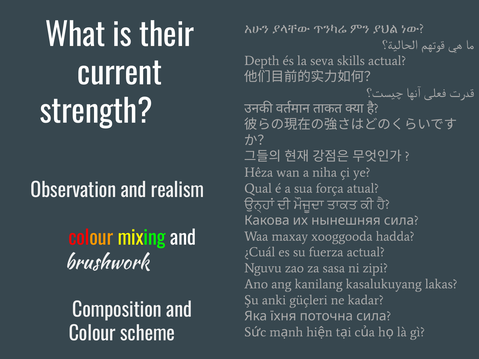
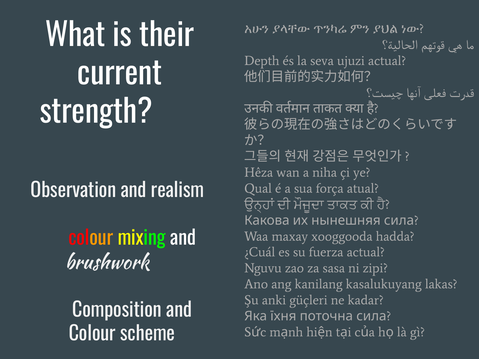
skills: skills -> ujuzi
